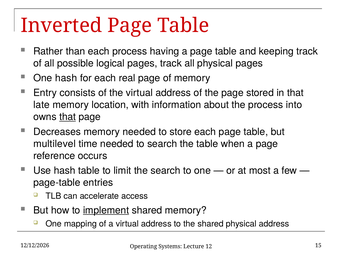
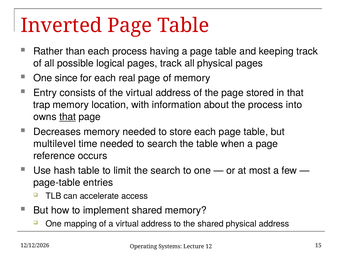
One hash: hash -> since
late: late -> trap
implement underline: present -> none
